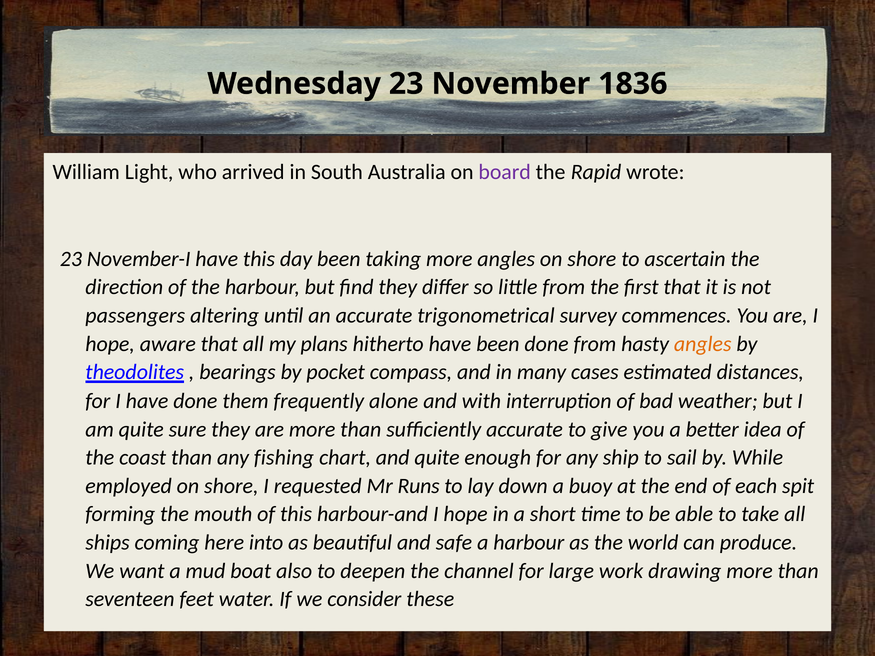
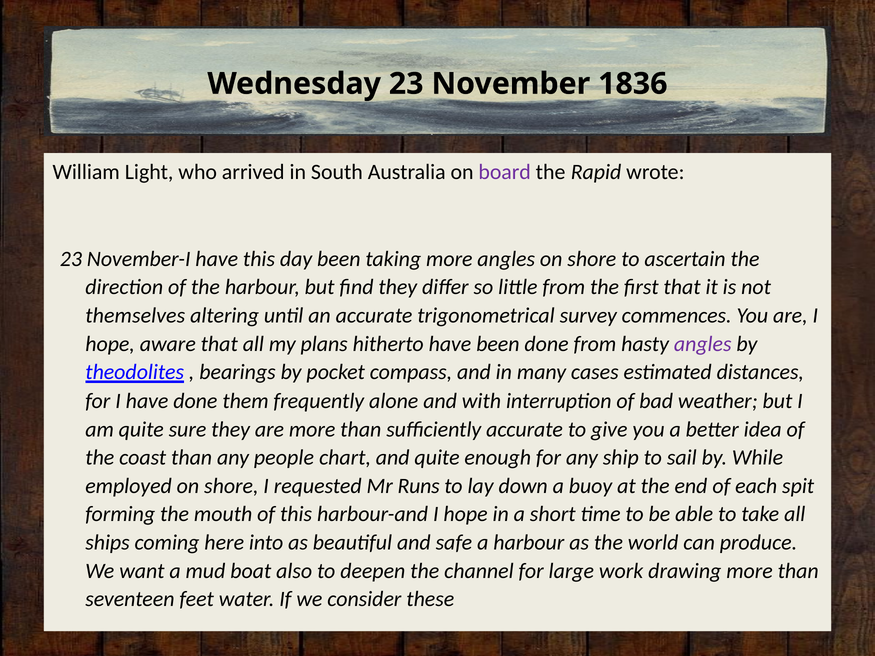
passengers: passengers -> themselves
angles at (703, 344) colour: orange -> purple
fishing: fishing -> people
